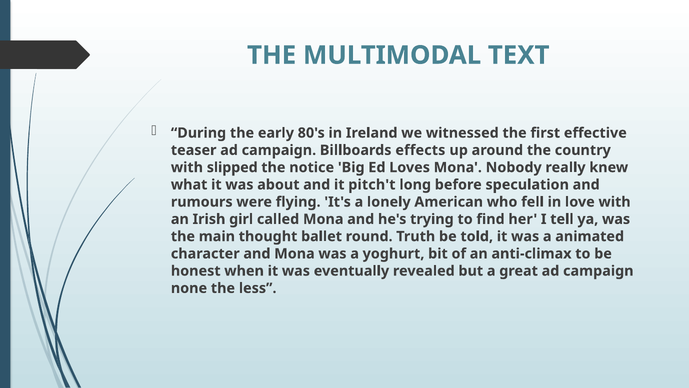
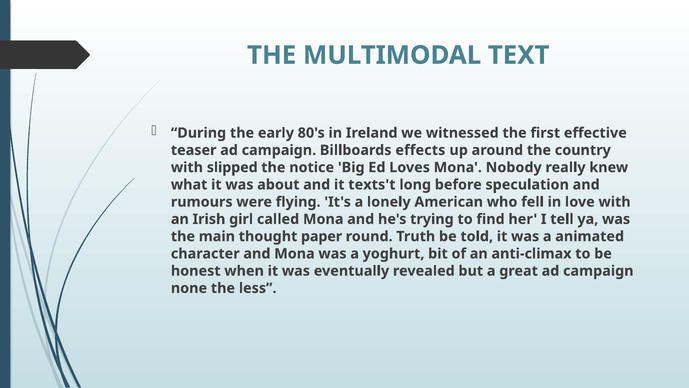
pitch't: pitch't -> texts't
ballet: ballet -> paper
